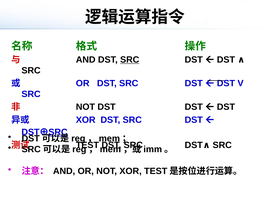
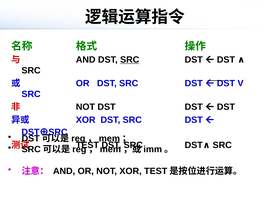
SRC at (58, 132) underline: present -> none
